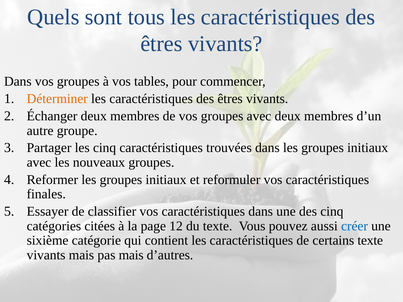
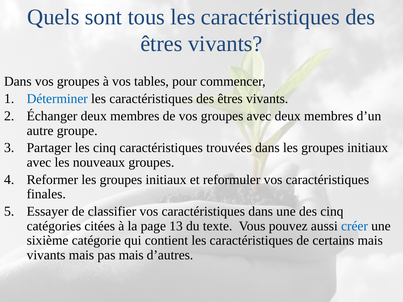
Déterminer colour: orange -> blue
12: 12 -> 13
certains texte: texte -> mais
